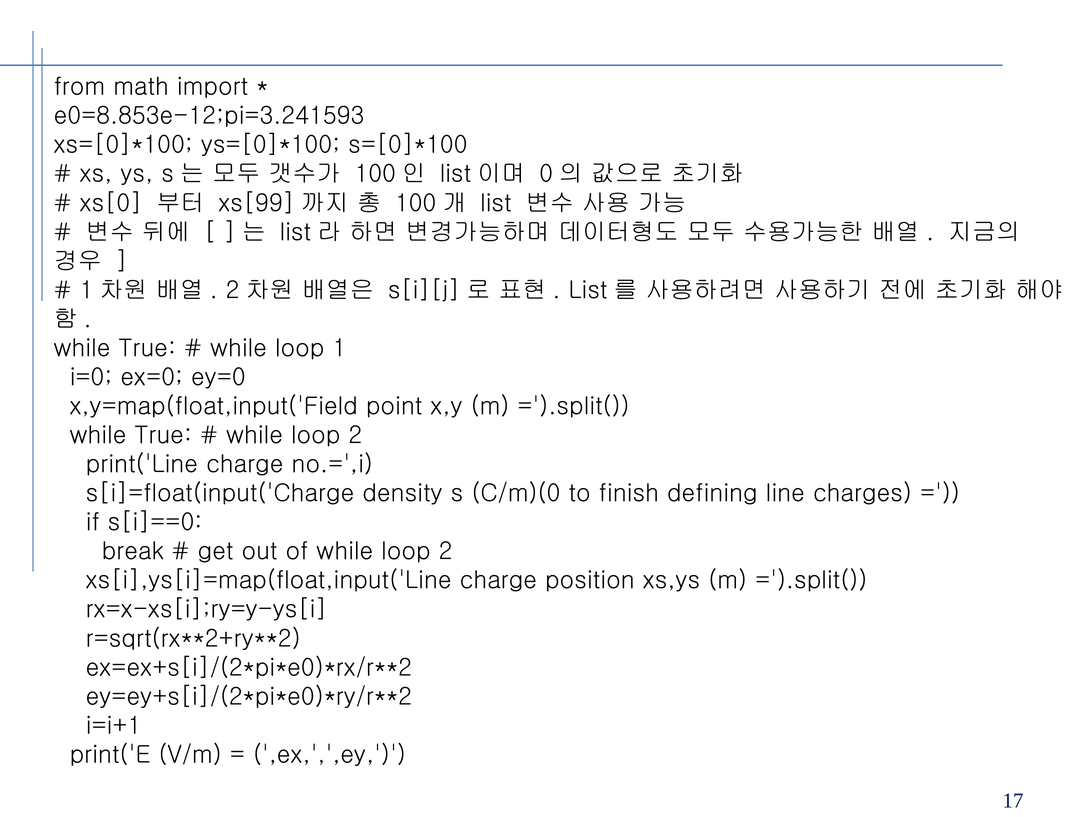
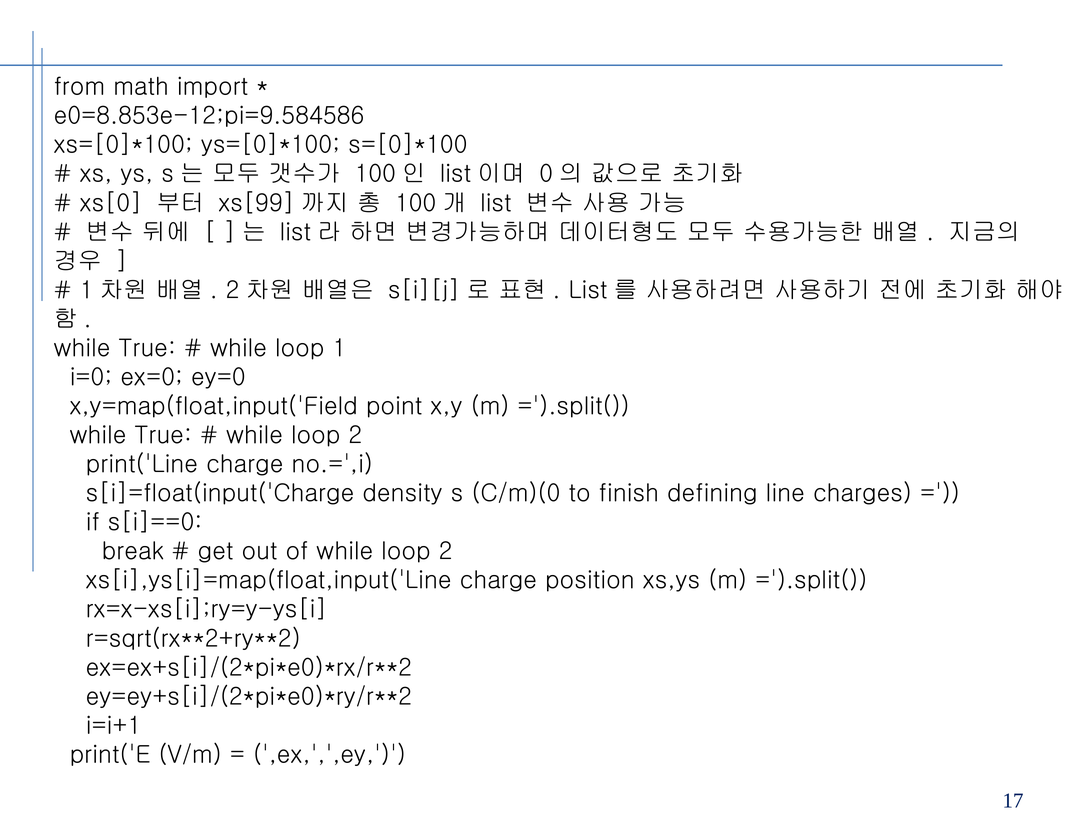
e0=8.853e-12;pi=3.241593: e0=8.853e-12;pi=3.241593 -> e0=8.853e-12;pi=9.584586
